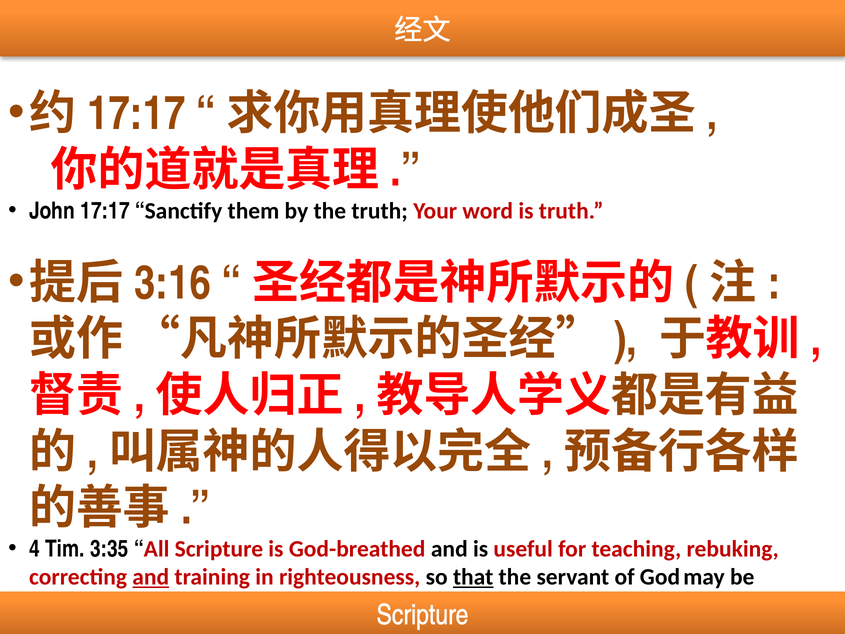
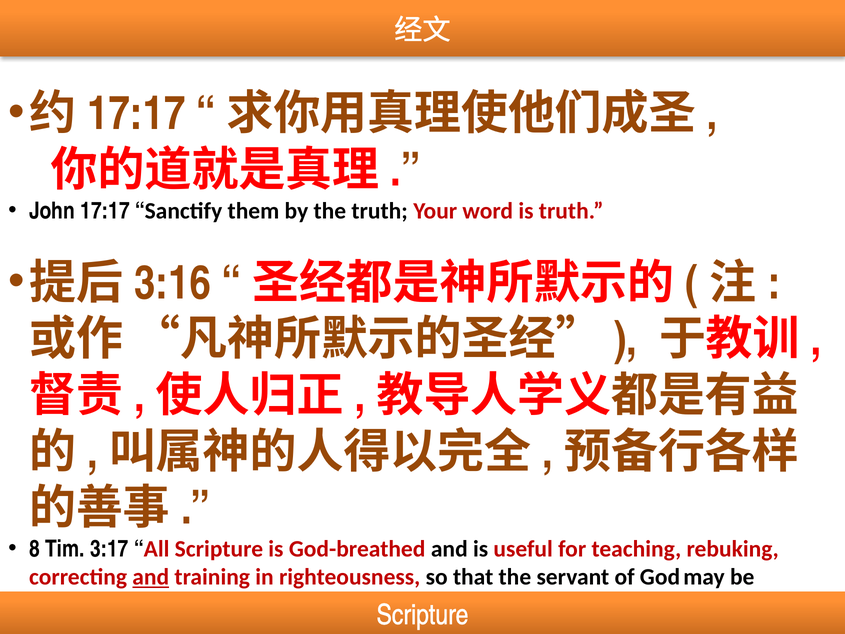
4: 4 -> 8
3:35: 3:35 -> 3:17
that underline: present -> none
